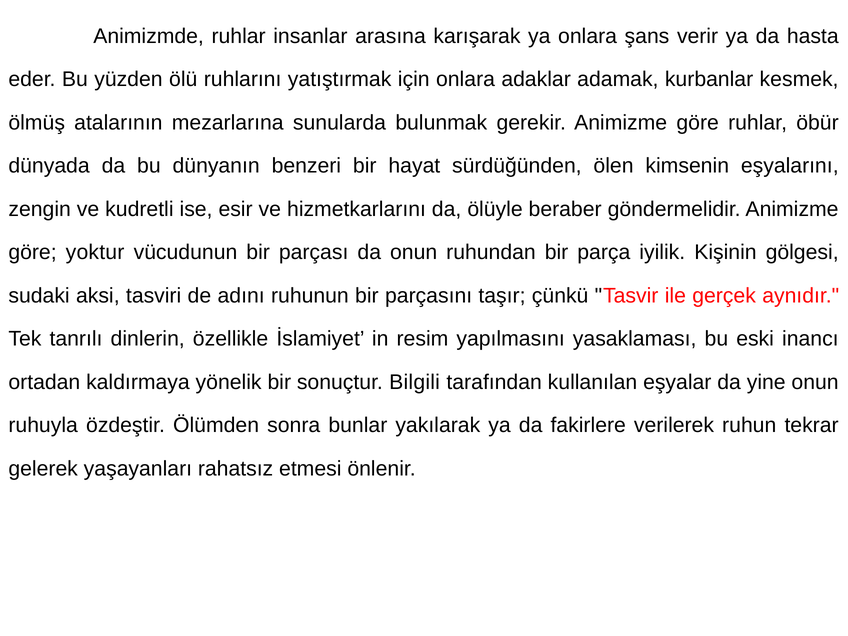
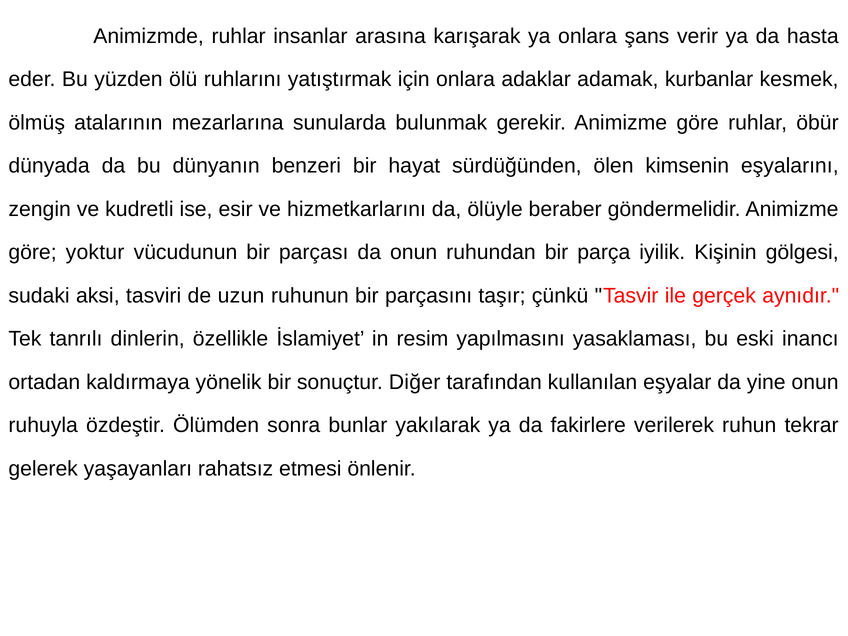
adını: adını -> uzun
Bilgili: Bilgili -> Diğer
